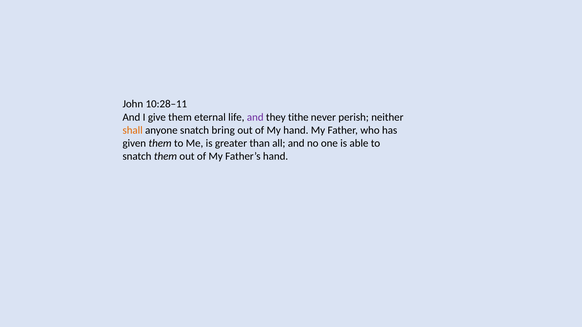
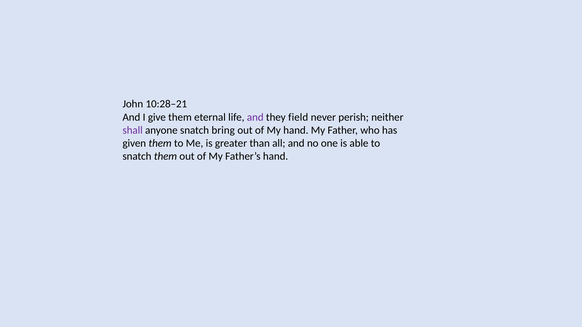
10:28–11: 10:28–11 -> 10:28–21
tithe: tithe -> field
shall colour: orange -> purple
